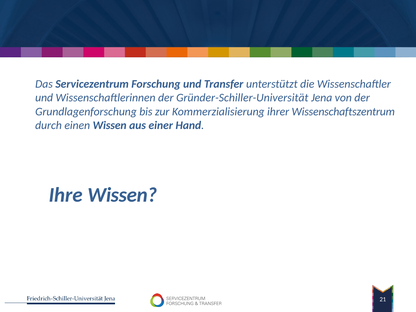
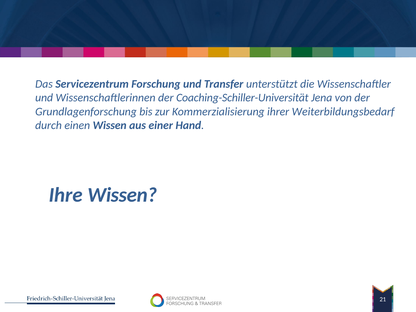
Gründer-Schiller-Universität: Gründer-Schiller-Universität -> Coaching-Schiller-Universität
Wissenschaftszentrum: Wissenschaftszentrum -> Weiterbildungsbedarf
